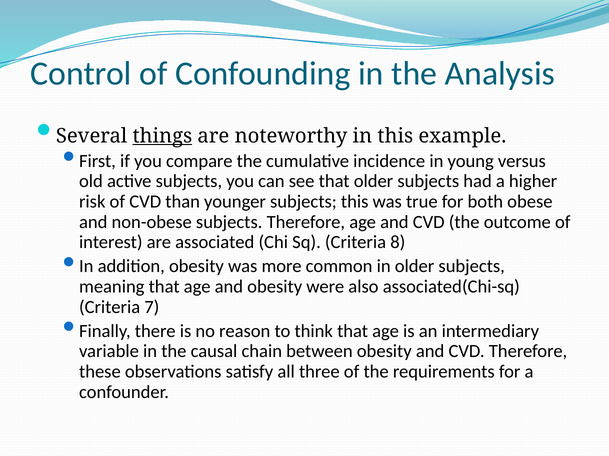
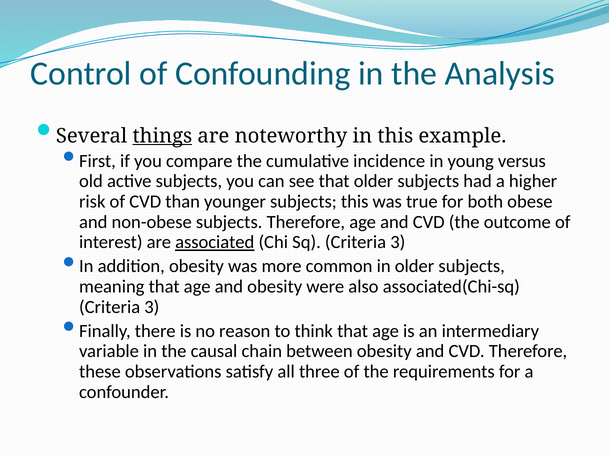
associated underline: none -> present
Sq Criteria 8: 8 -> 3
7 at (152, 307): 7 -> 3
